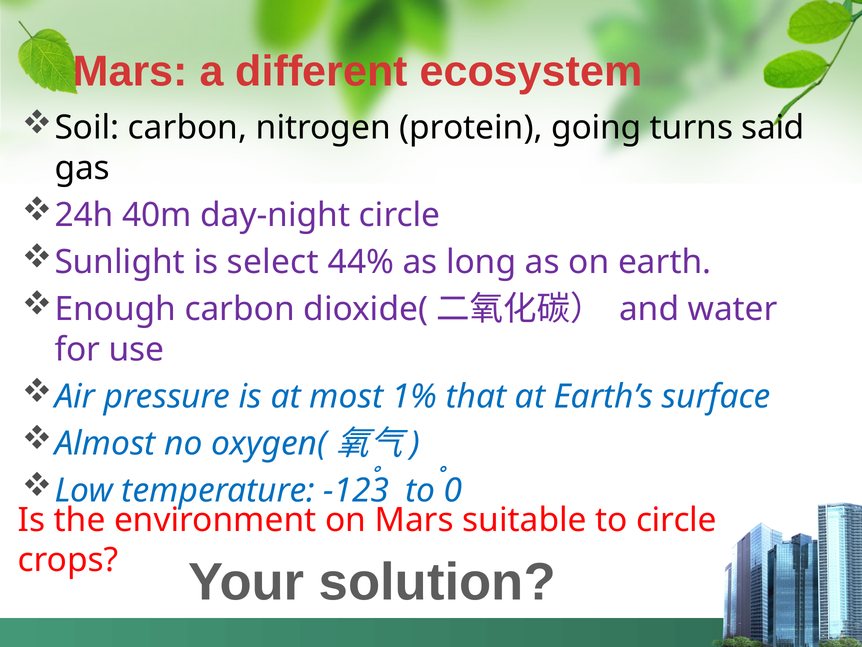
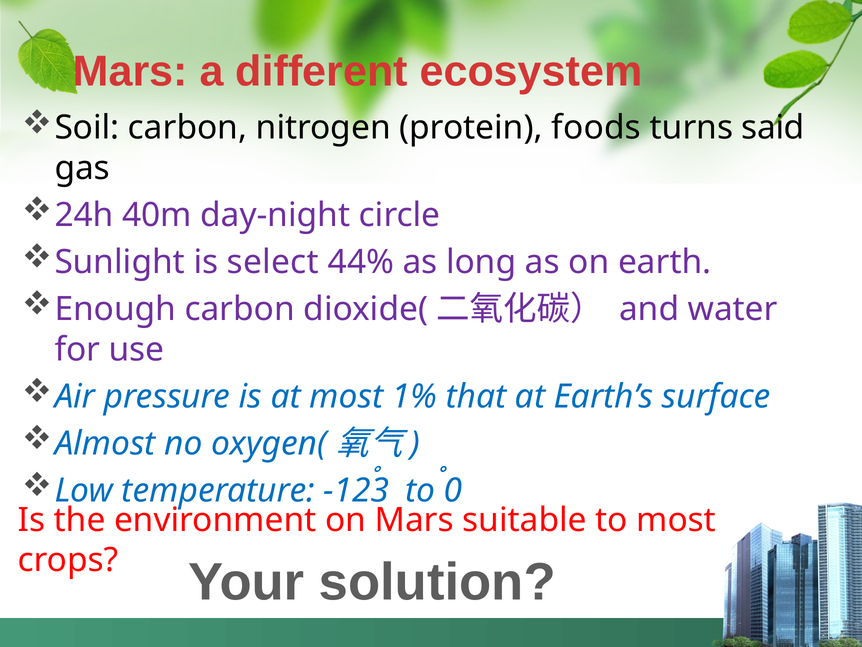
going: going -> foods
to circle: circle -> most
